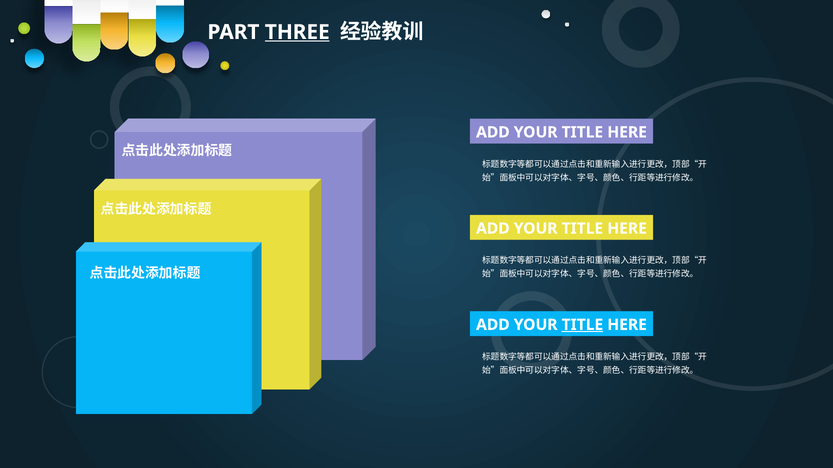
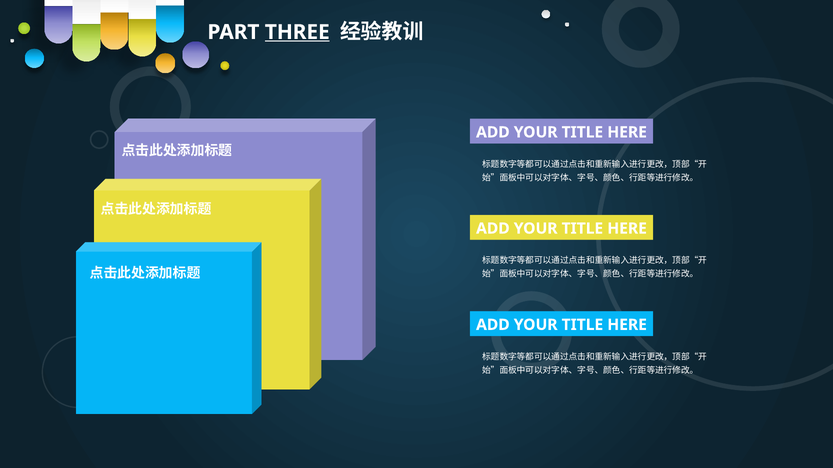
TITLE at (582, 325) underline: present -> none
